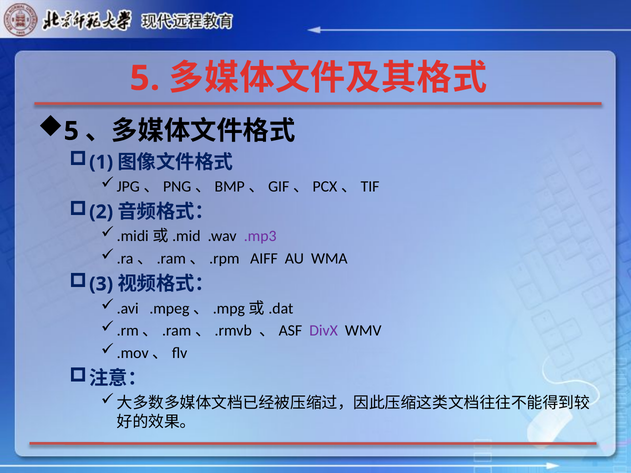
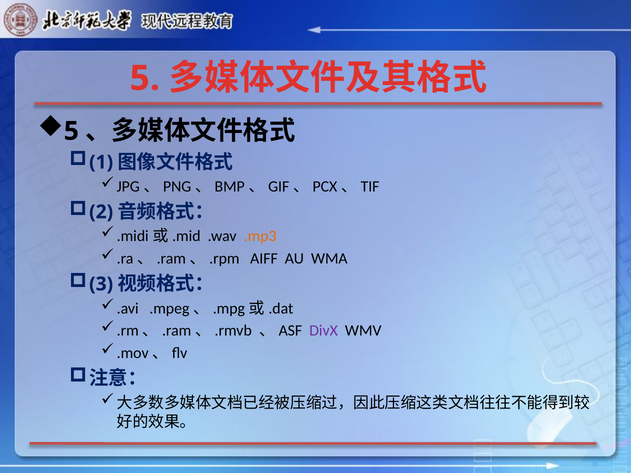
.mp3 colour: purple -> orange
